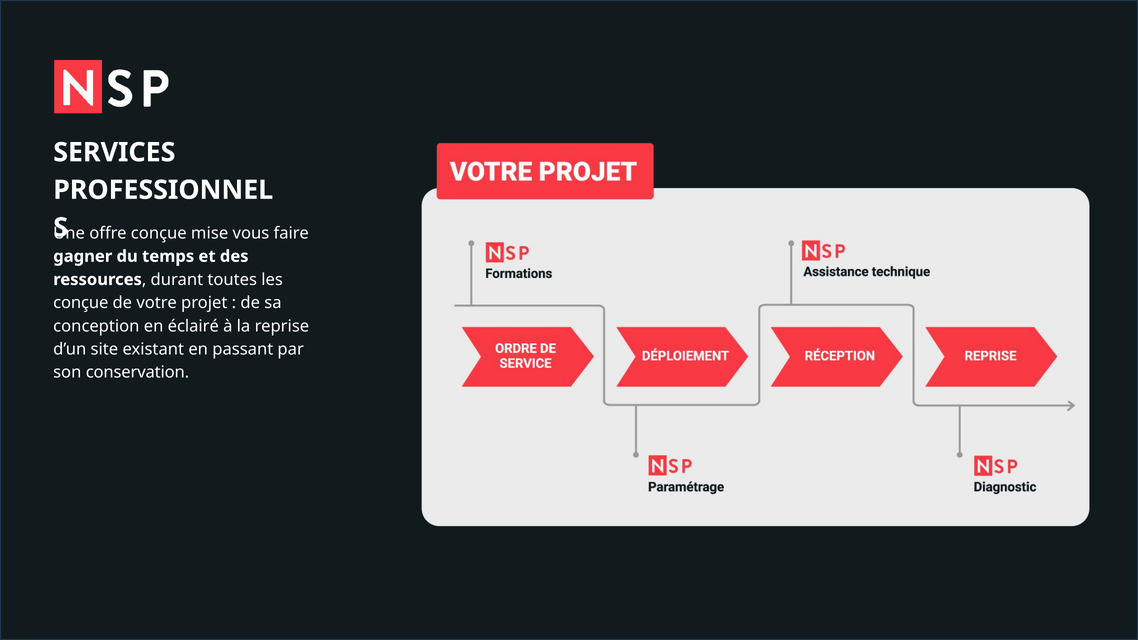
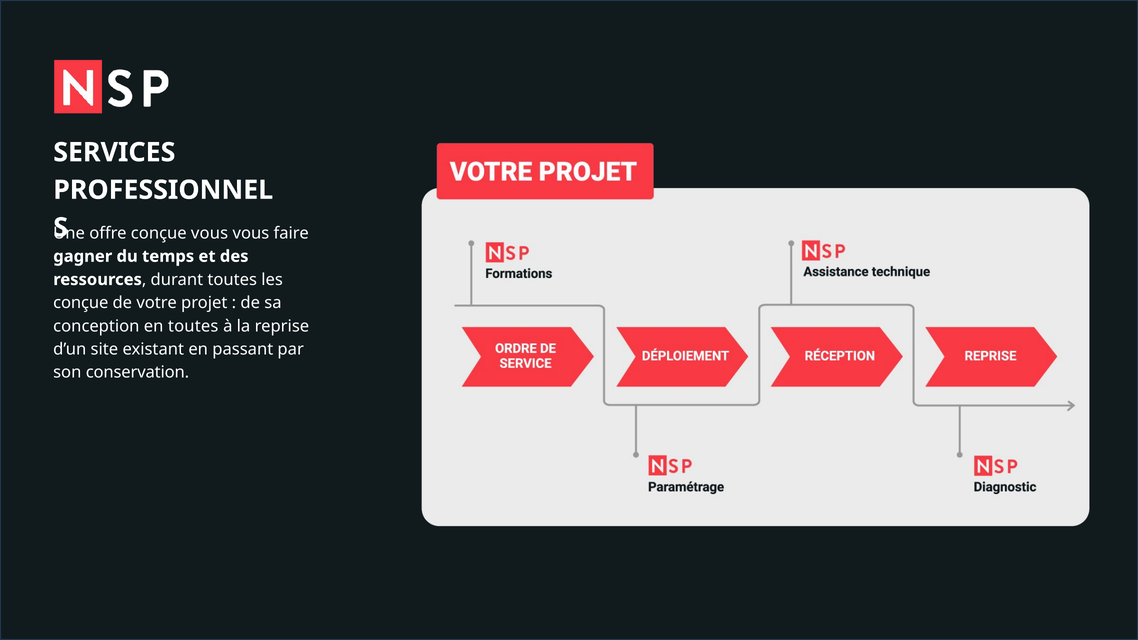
conçue mise: mise -> vous
en éclairé: éclairé -> toutes
